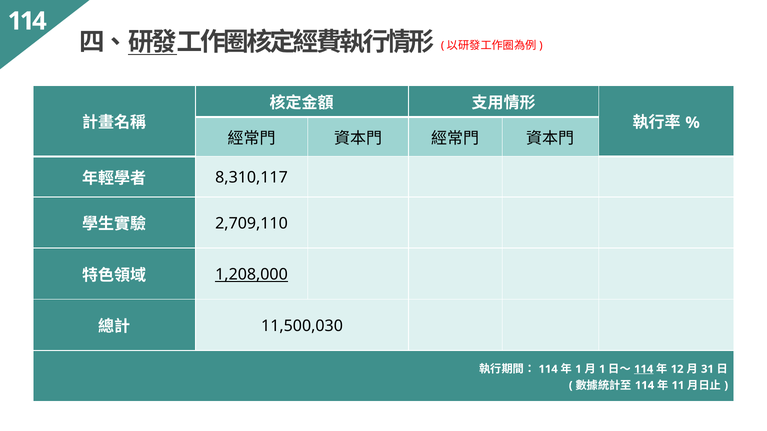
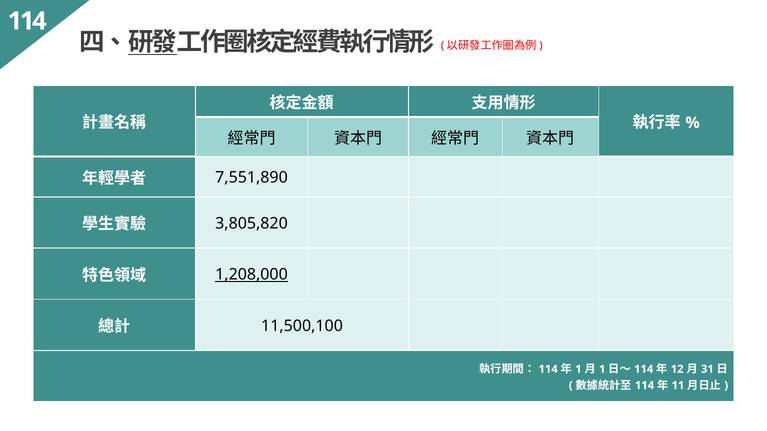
8,310,117: 8,310,117 -> 7,551,890
2,709,110: 2,709,110 -> 3,805,820
11,500,030: 11,500,030 -> 11,500,100
114 at (644, 369) underline: present -> none
